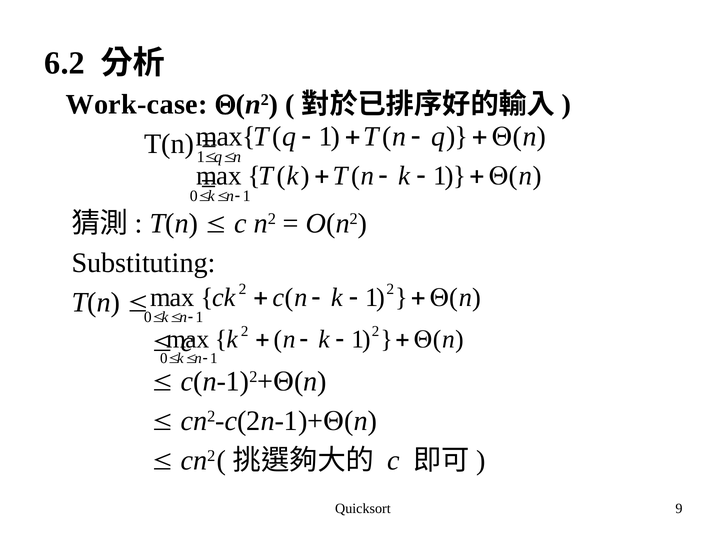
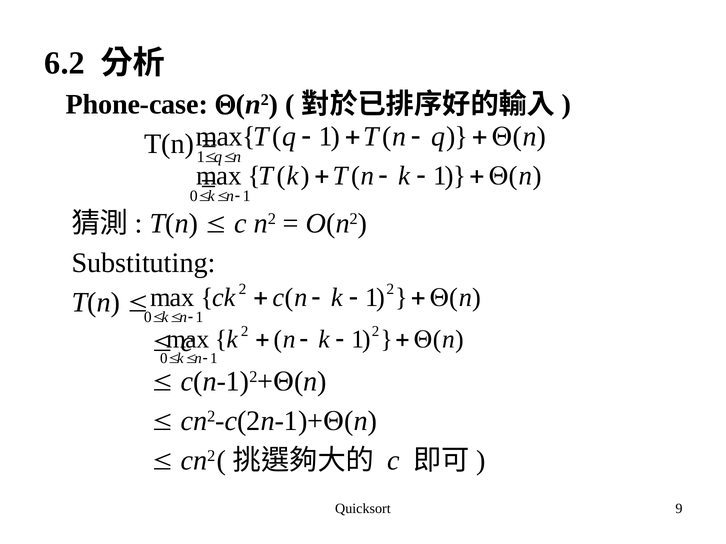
Work-case: Work-case -> Phone-case
